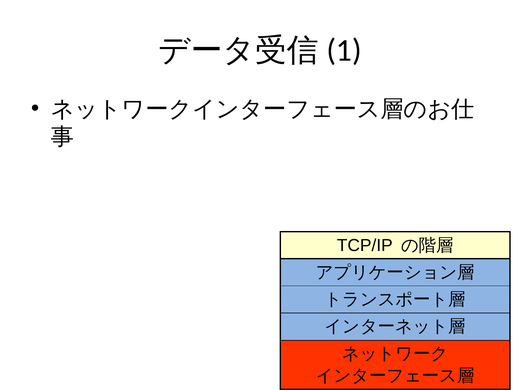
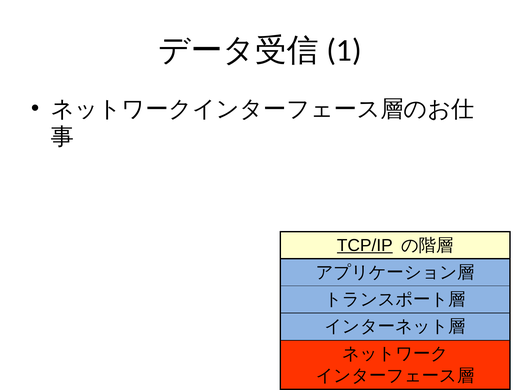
TCP/IP underline: none -> present
